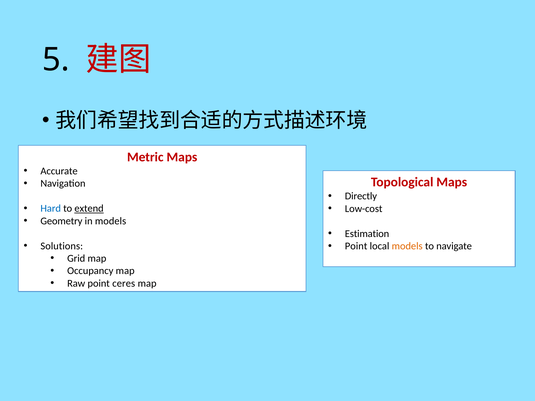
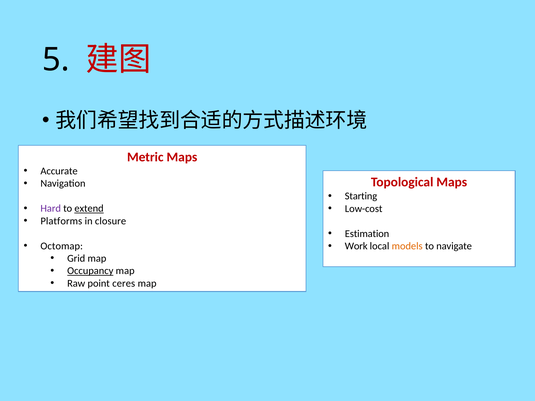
Directly: Directly -> Starting
Hard colour: blue -> purple
Geometry: Geometry -> Platforms
in models: models -> closure
Solutions: Solutions -> Octomap
Point at (356, 246): Point -> Work
Occupancy underline: none -> present
